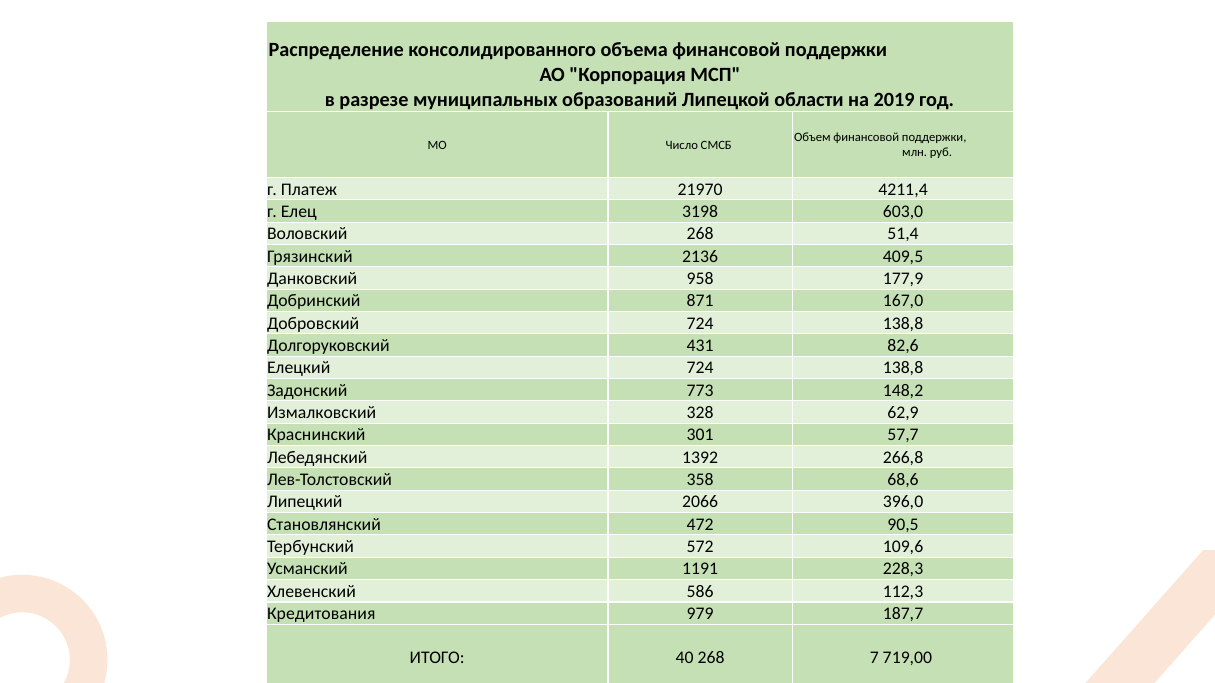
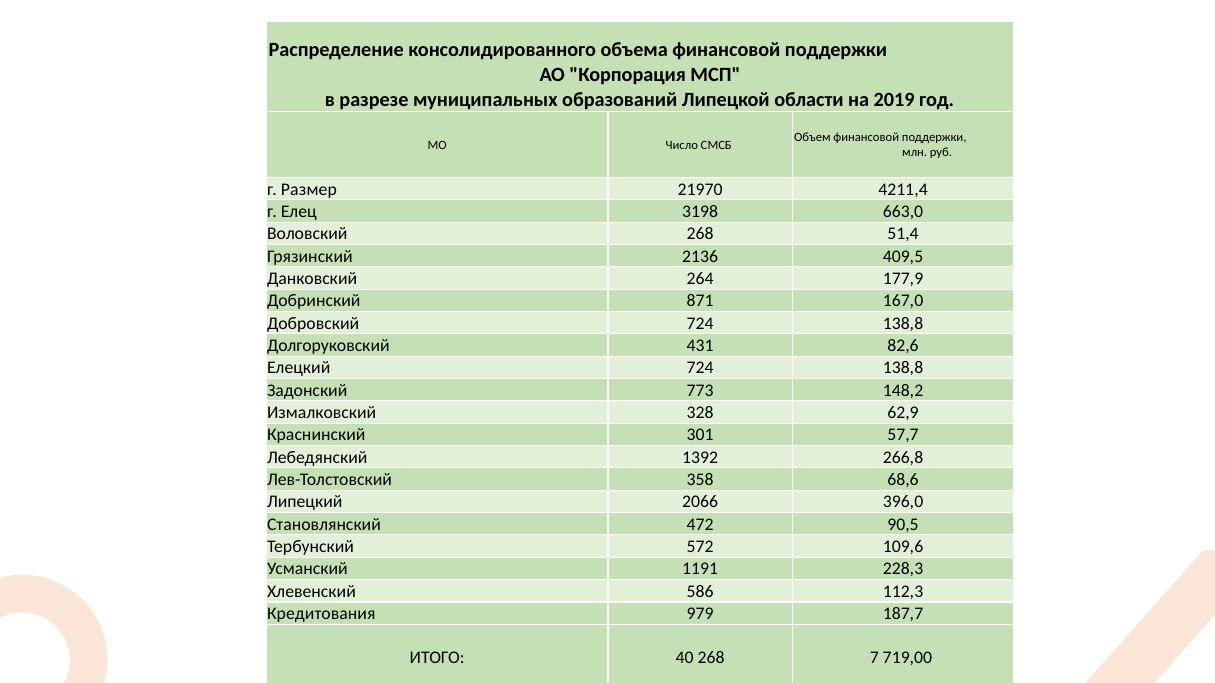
Платеж: Платеж -> Размер
603,0: 603,0 -> 663,0
958: 958 -> 264
